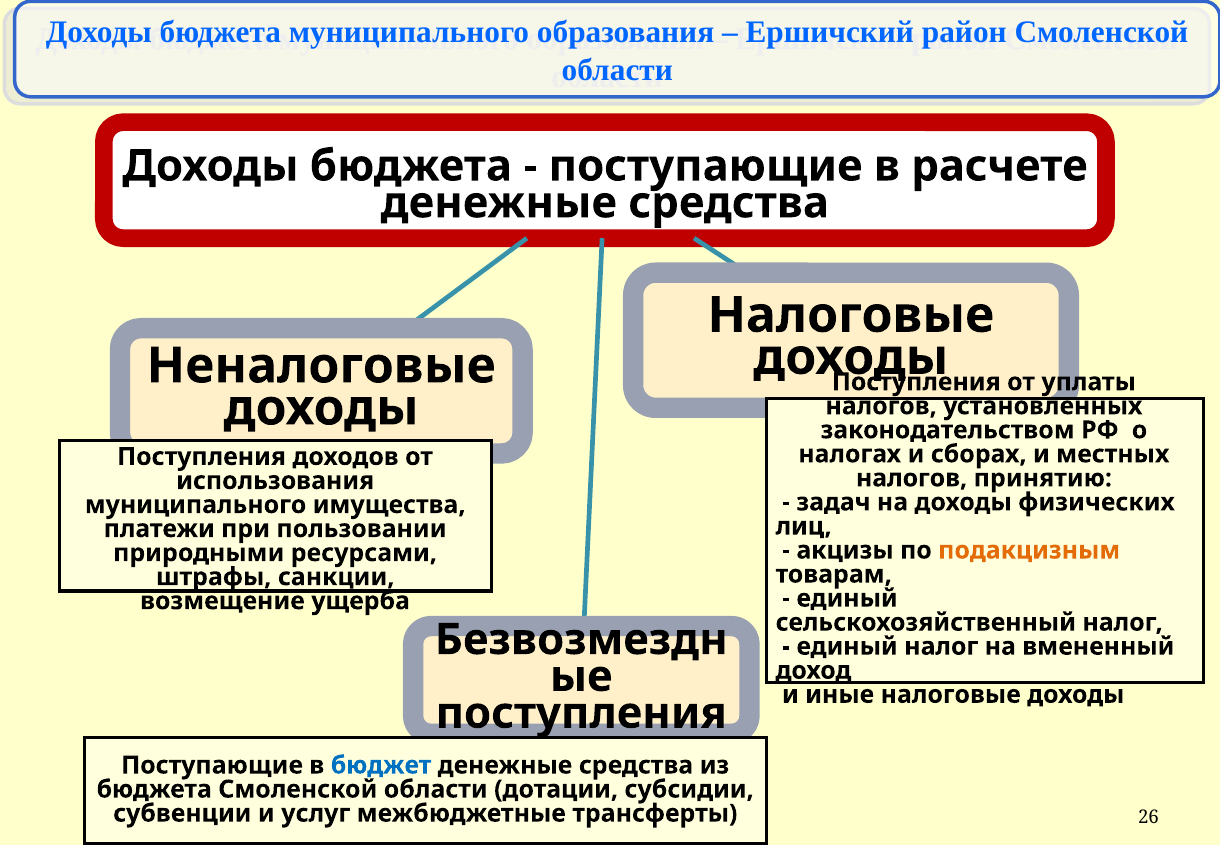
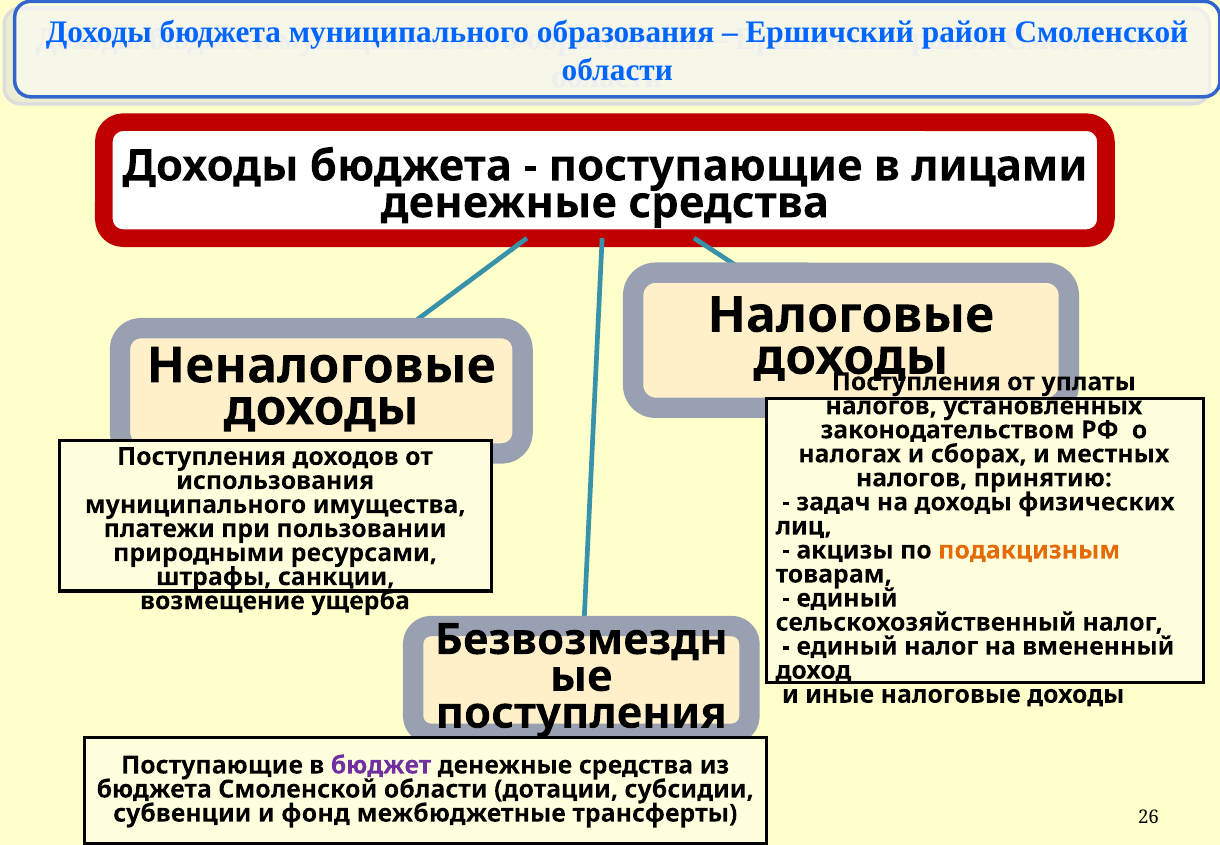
расчете: расчете -> лицами
бюджет colour: blue -> purple
услуг: услуг -> фонд
